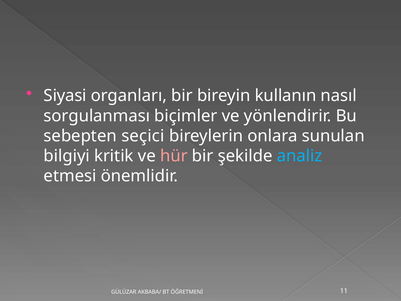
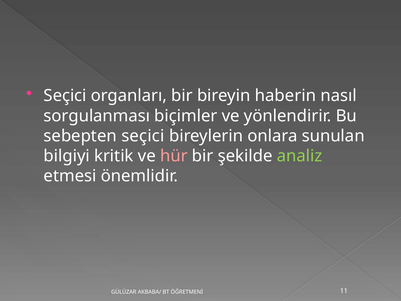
Siyasi at (65, 96): Siyasi -> Seçici
kullanın: kullanın -> haberin
analiz colour: light blue -> light green
